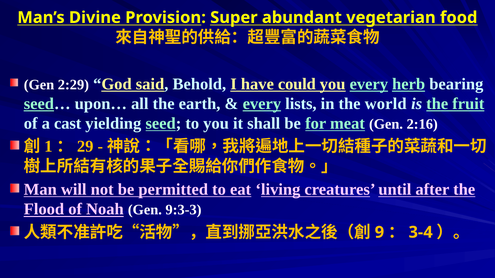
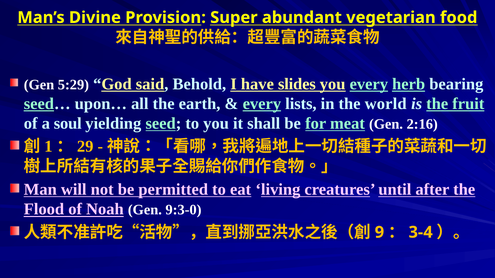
2:29: 2:29 -> 5:29
could: could -> slides
cast: cast -> soul
9:3-3: 9:3-3 -> 9:3-0
